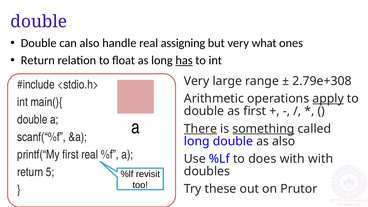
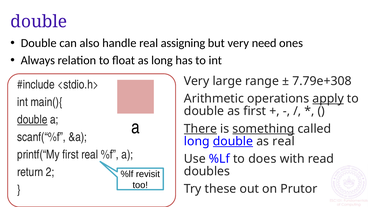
what: what -> need
Return at (38, 60): Return -> Always
has underline: present -> none
2.79e+308: 2.79e+308 -> 7.79e+308
double at (32, 120) underline: none -> present
double at (233, 141) underline: none -> present
as also: also -> real
with with: with -> read
5: 5 -> 2
